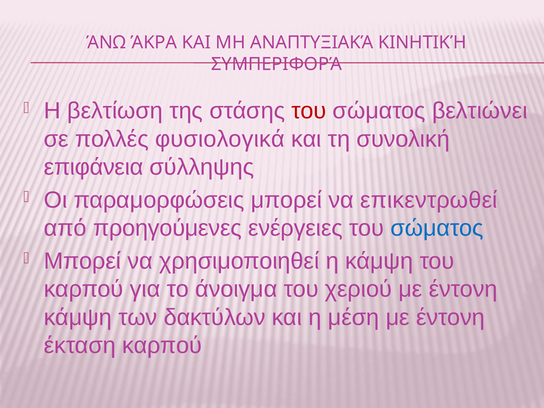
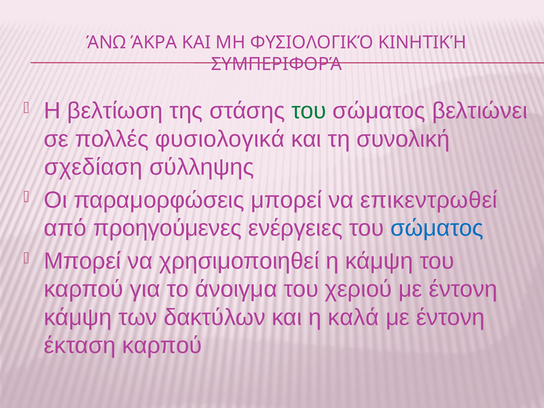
ΑΝΑΠΤΥΞΙΑΚΆ: ΑΝΑΠΤΥΞΙΑΚΆ -> ΦΥΣΙΟΛΟΓΙΚΌ
του at (309, 111) colour: red -> green
επιφάνεια: επιφάνεια -> σχεδίαση
μέση: μέση -> καλά
